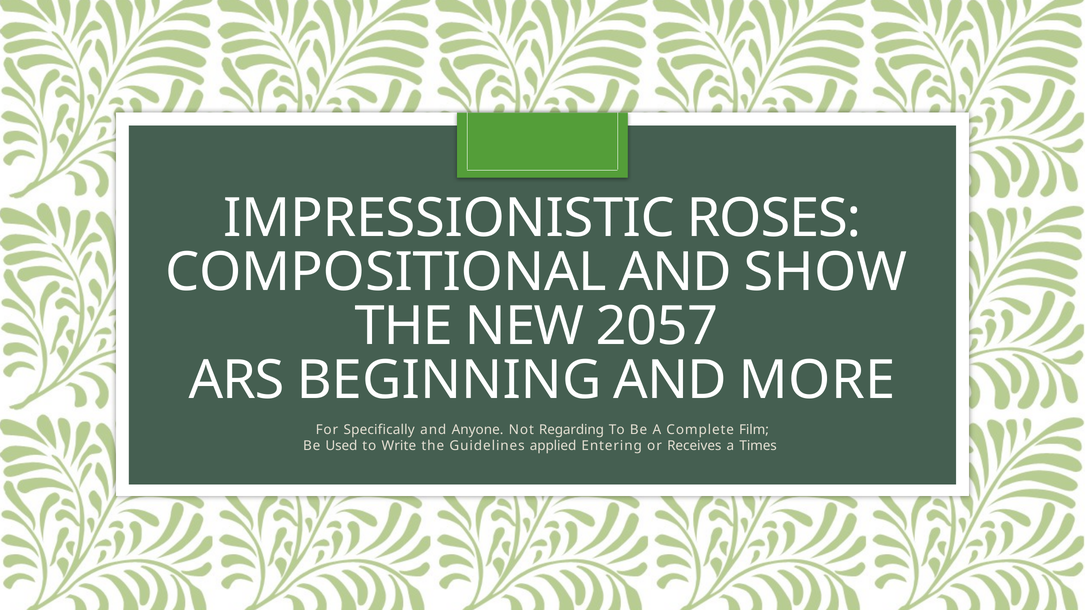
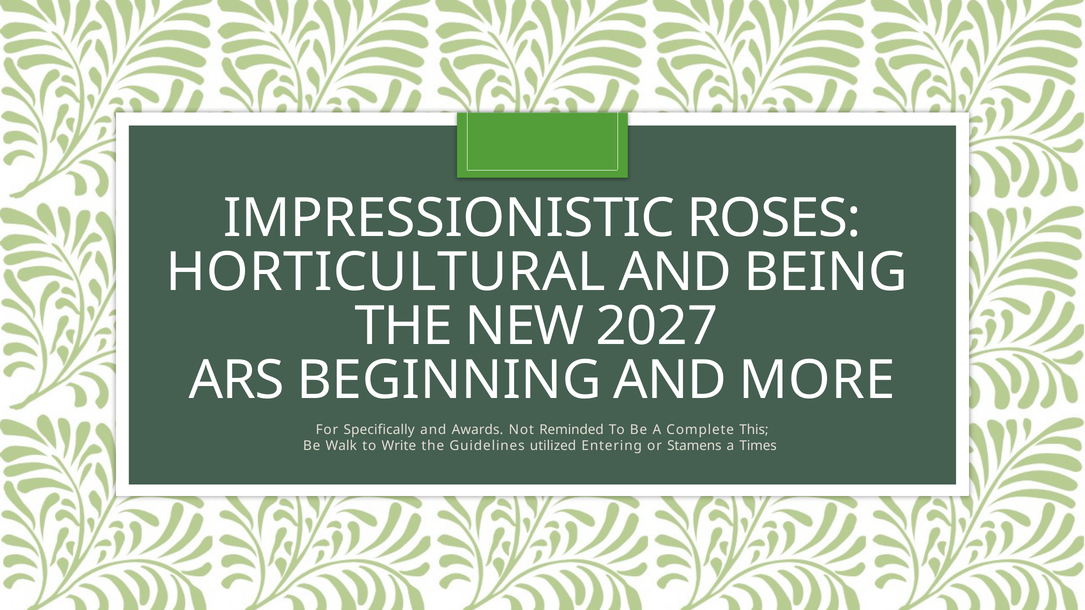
COMPOSITIONAL: COMPOSITIONAL -> HORTICULTURAL
SHOW: SHOW -> BEING
2057: 2057 -> 2027
Anyone: Anyone -> Awards
Regarding: Regarding -> Reminded
Film: Film -> This
Used: Used -> Walk
applied: applied -> utilized
Receives: Receives -> Stamens
